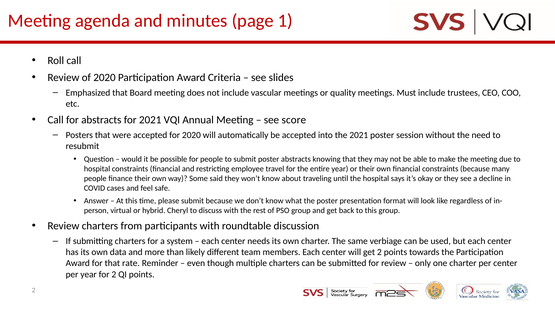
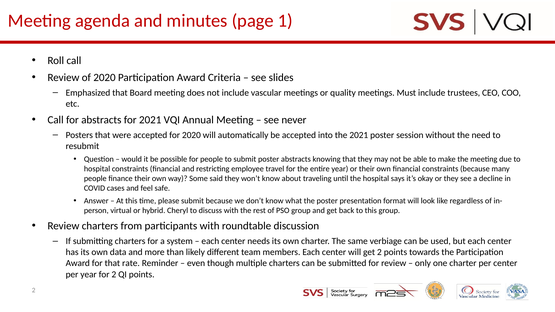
score: score -> never
